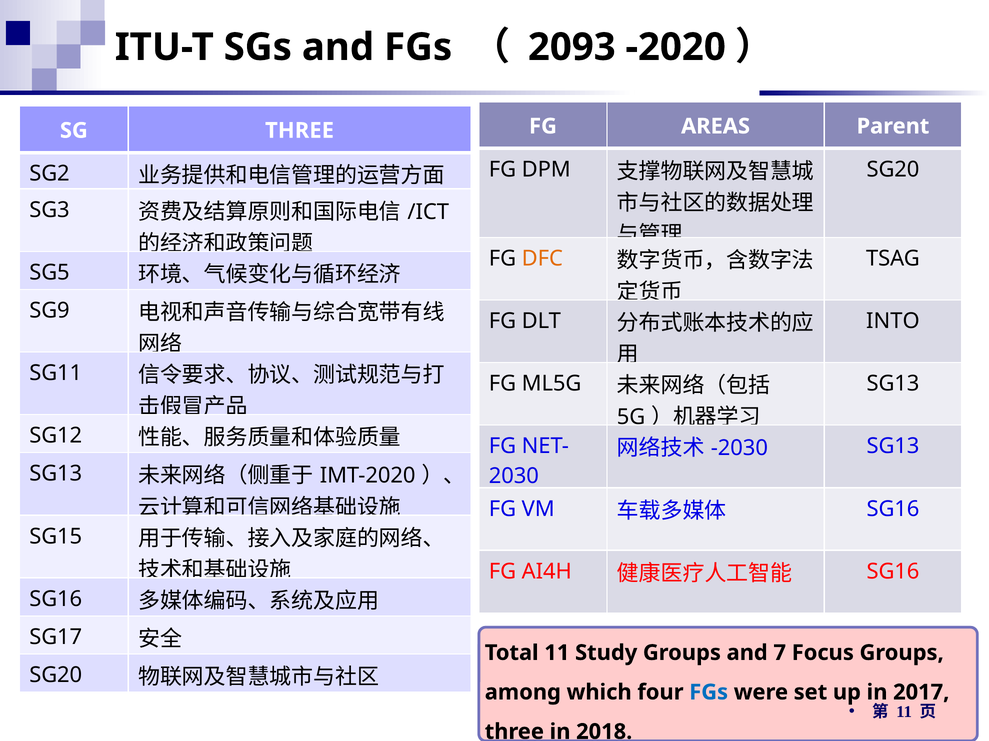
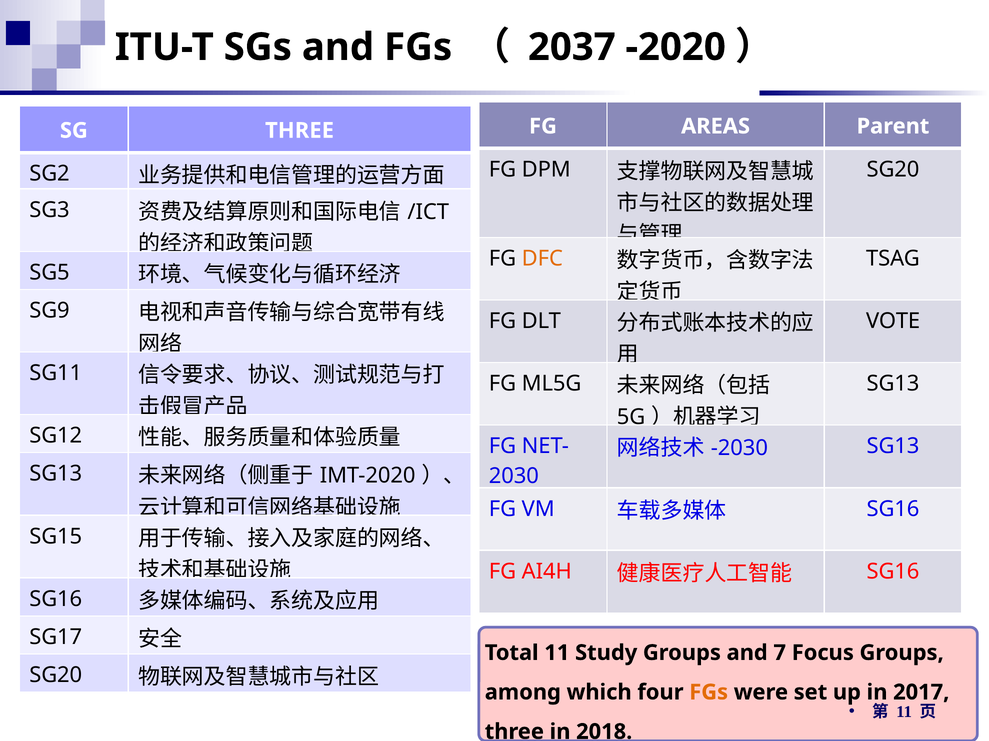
2093: 2093 -> 2037
INTO: INTO -> VOTE
FGs at (709, 693) colour: blue -> orange
